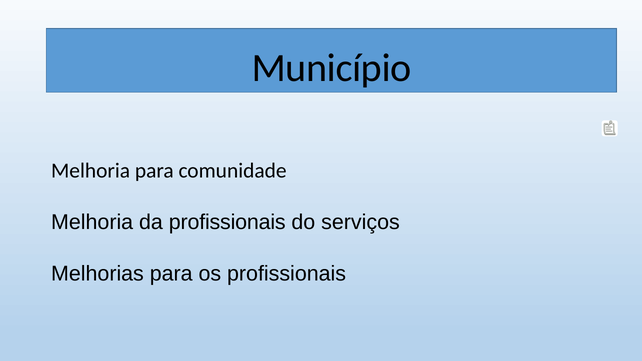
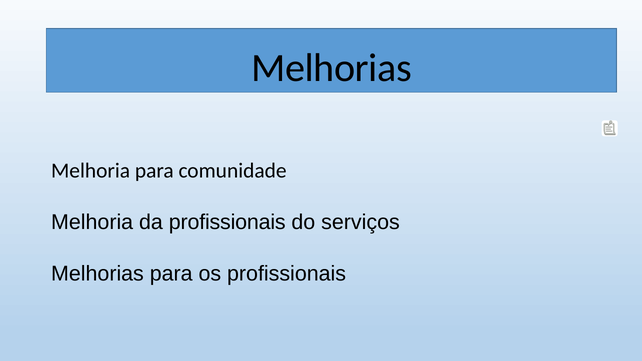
Município at (332, 68): Município -> Melhorias
